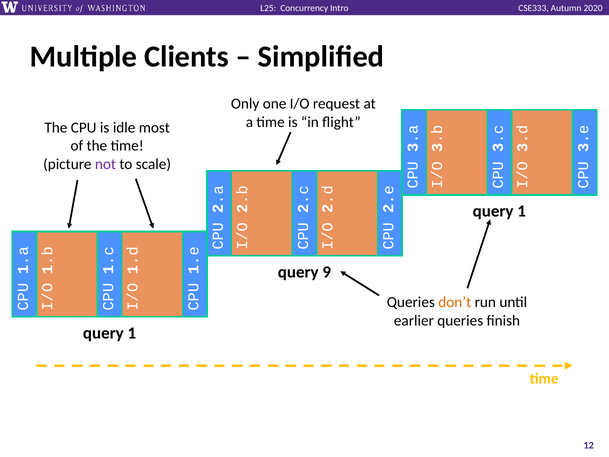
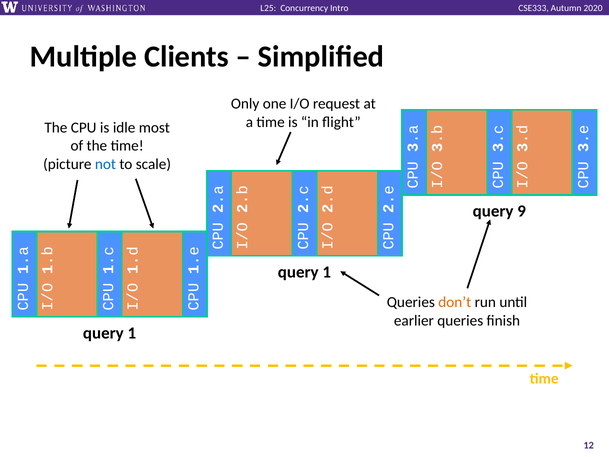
not colour: purple -> blue
1 at (522, 211): 1 -> 9
9 at (327, 272): 9 -> 1
